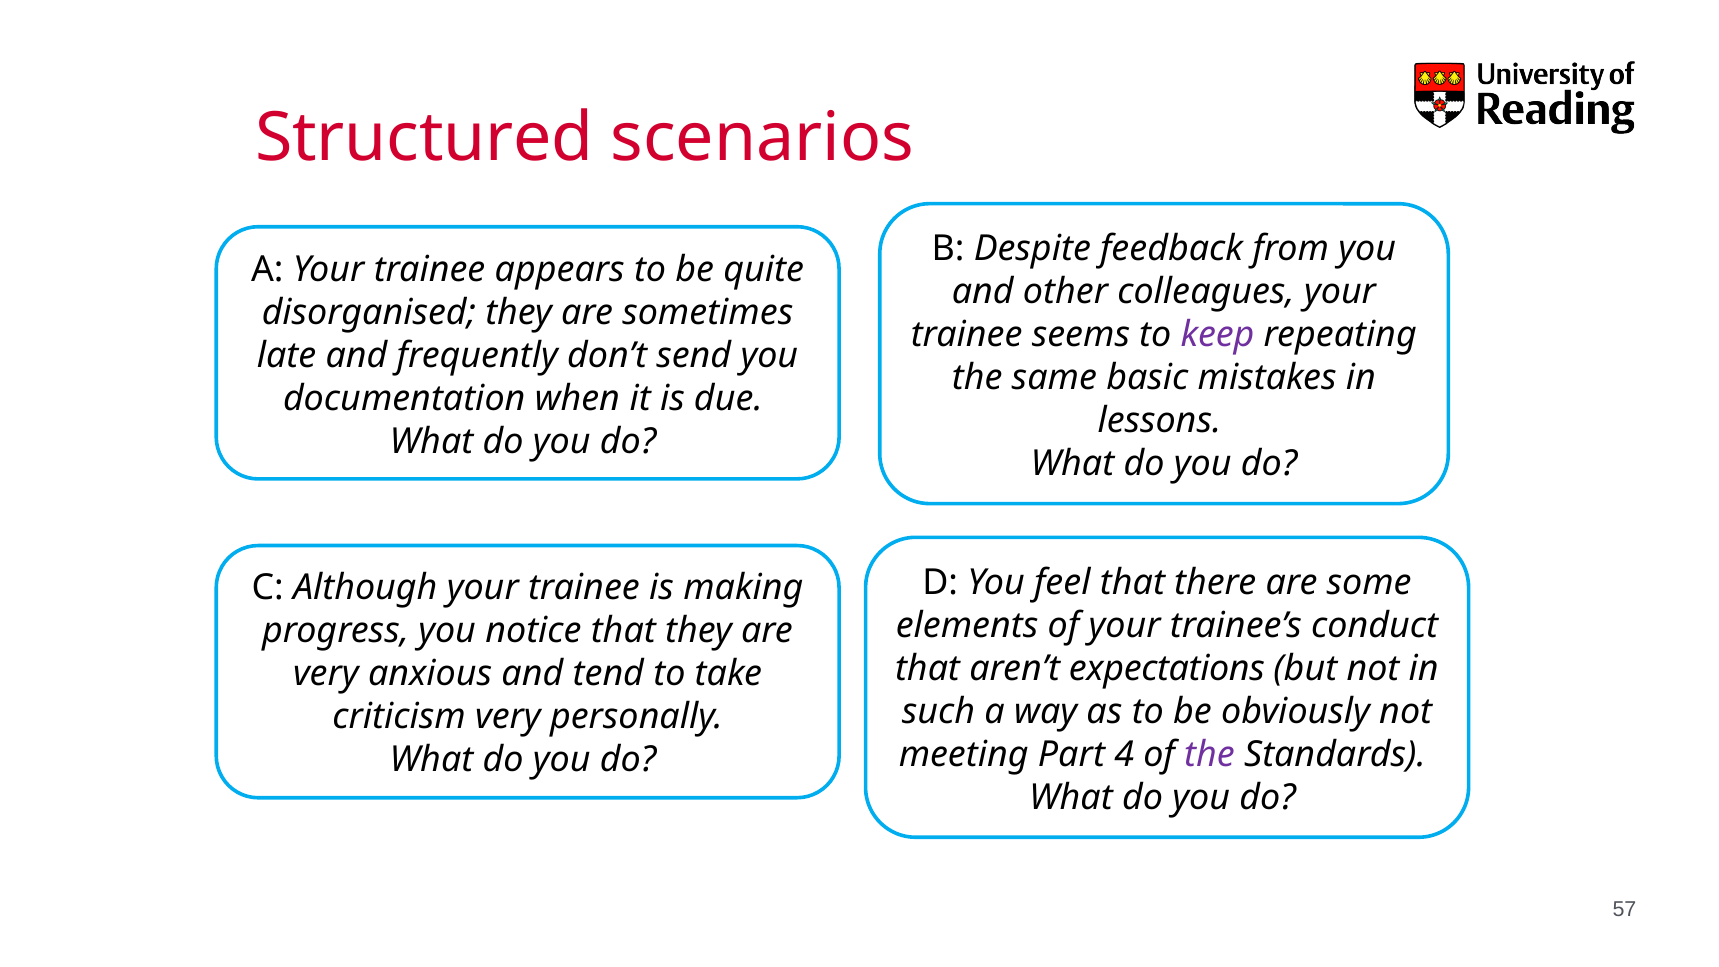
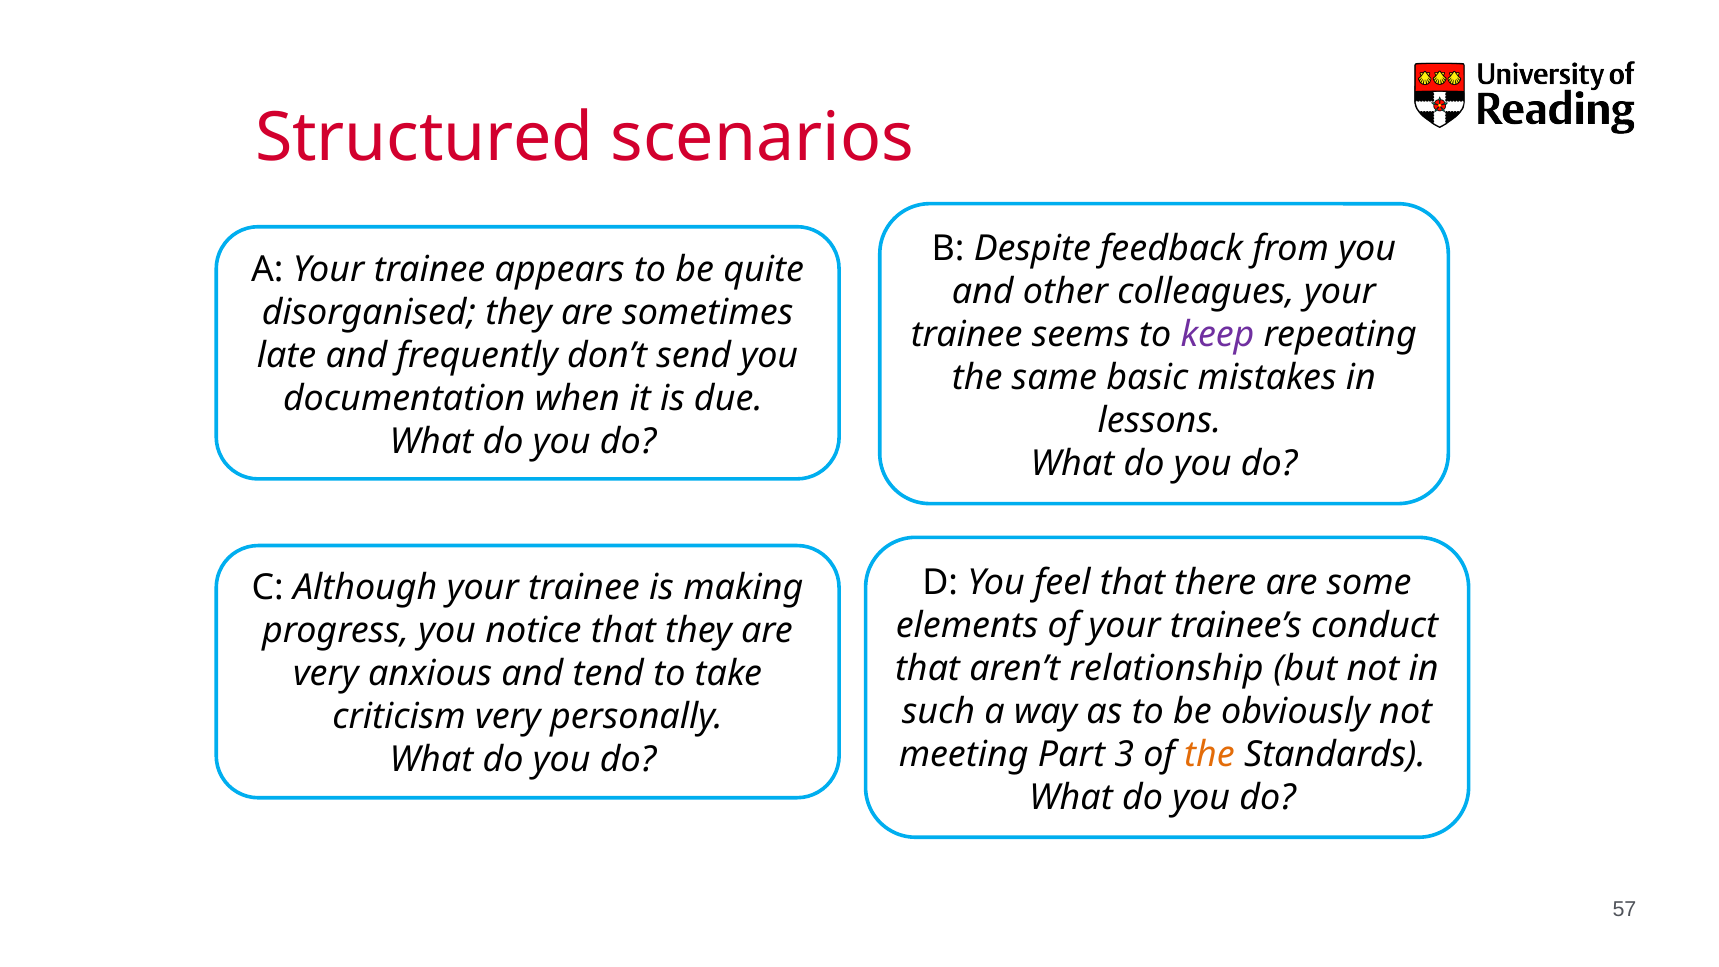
expectations: expectations -> relationship
4: 4 -> 3
the at (1209, 754) colour: purple -> orange
